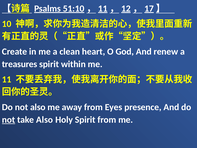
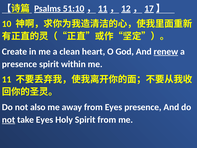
renew underline: none -> present
treasures at (20, 64): treasures -> presence
take Also: Also -> Eyes
